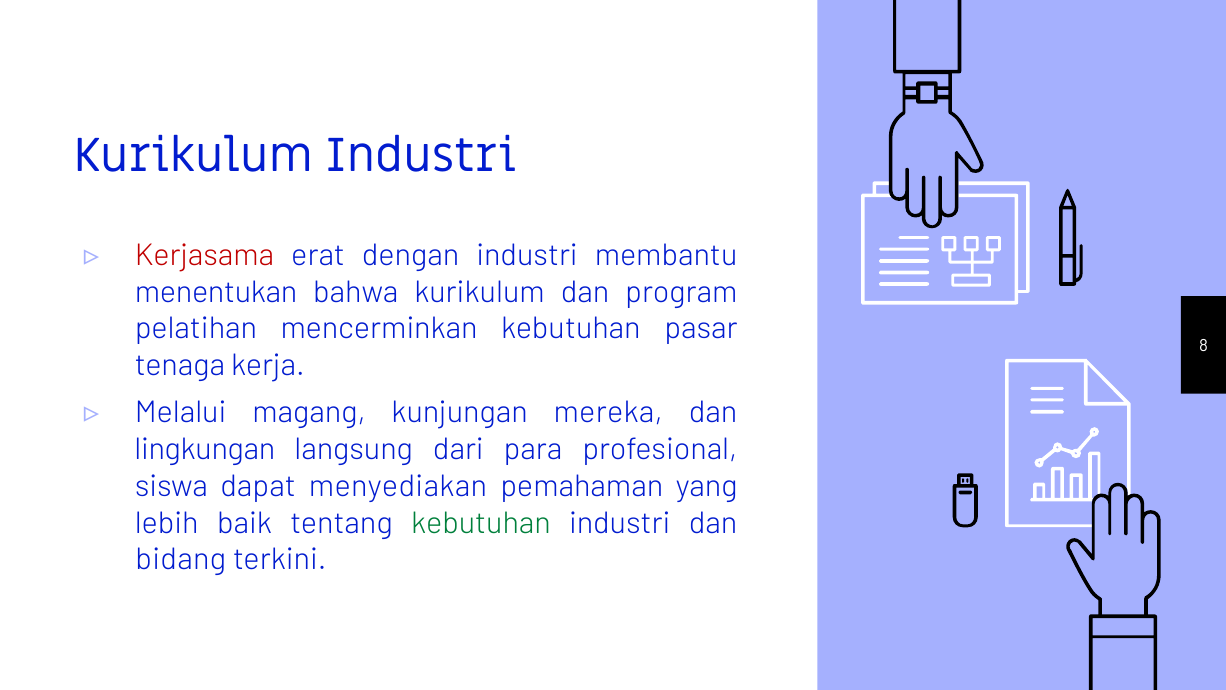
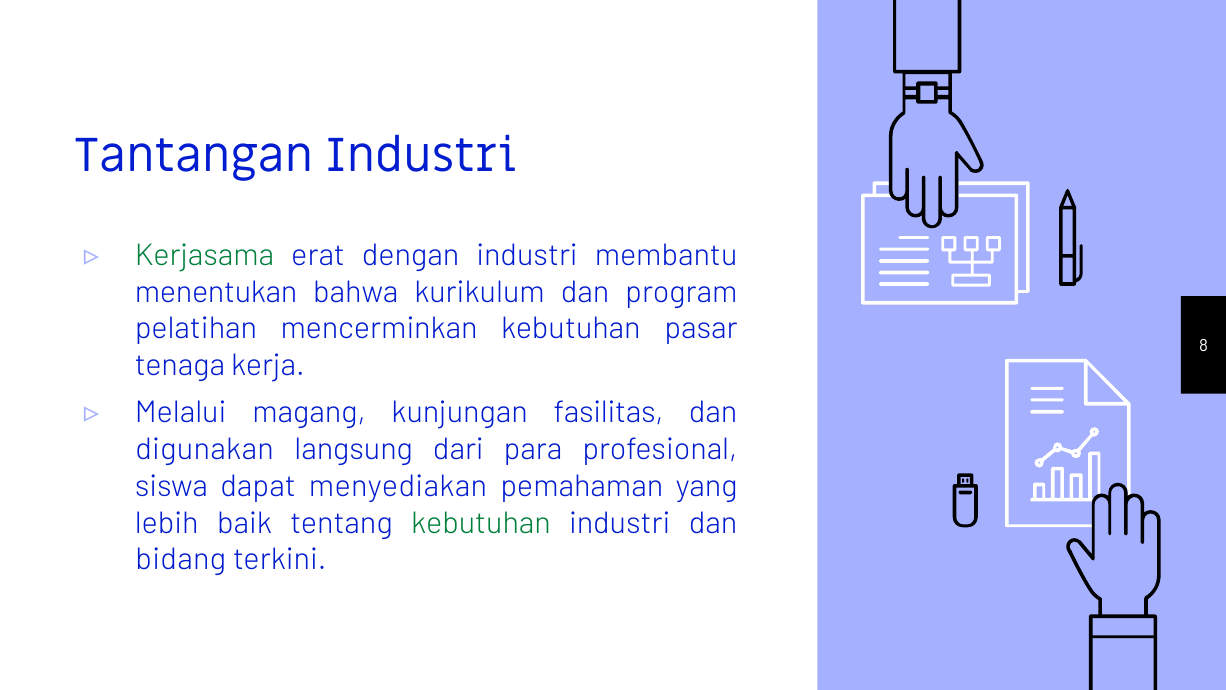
Kurikulum at (193, 156): Kurikulum -> Tantangan
Kerjasama colour: red -> green
mereka: mereka -> fasilitas
lingkungan: lingkungan -> digunakan
